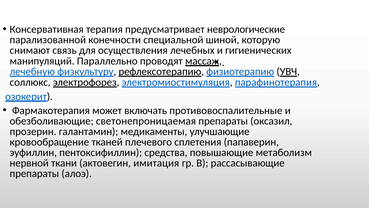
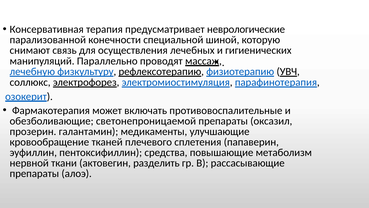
светонепроницаемая: светонепроницаемая -> светонепроницаемой
имитация: имитация -> разделить
